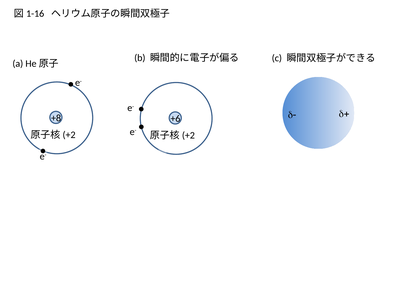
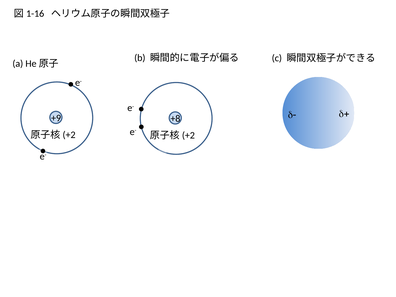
+8: +8 -> +9
+6: +6 -> +8
